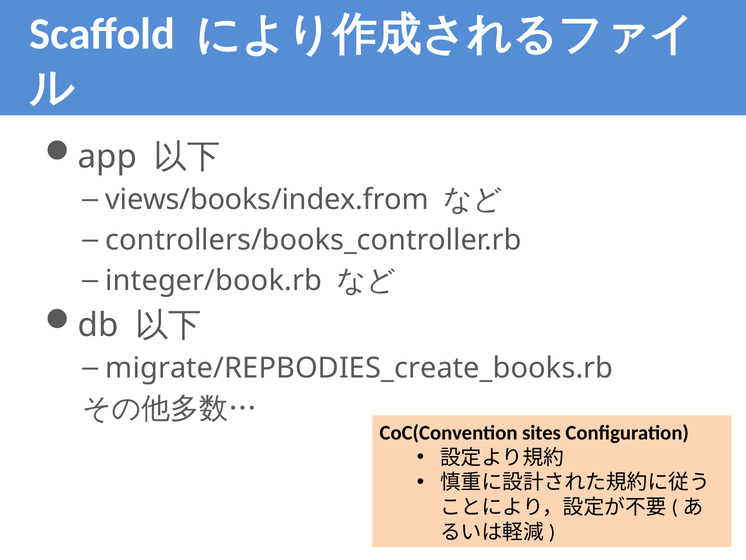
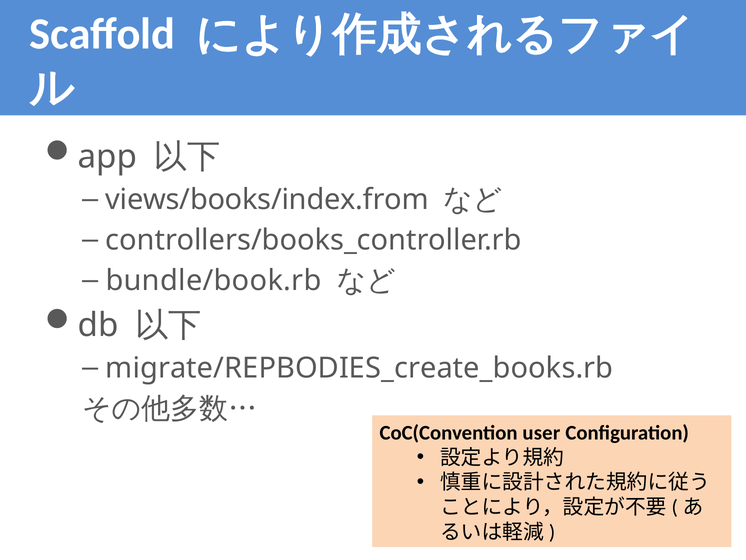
integer/book.rb: integer/book.rb -> bundle/book.rb
sites: sites -> user
